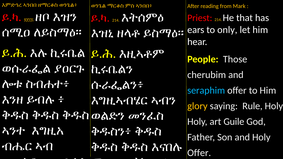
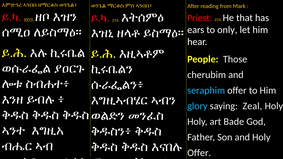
glory colour: yellow -> light blue
Rule: Rule -> Zeal
Guile: Guile -> Bade
